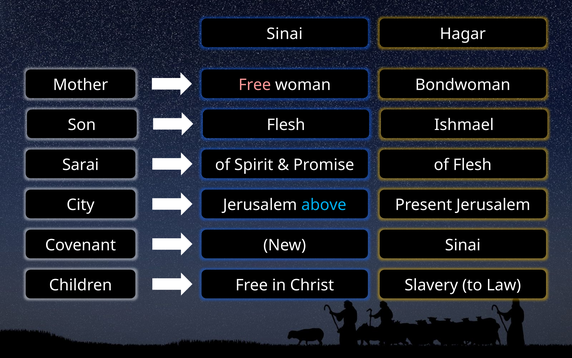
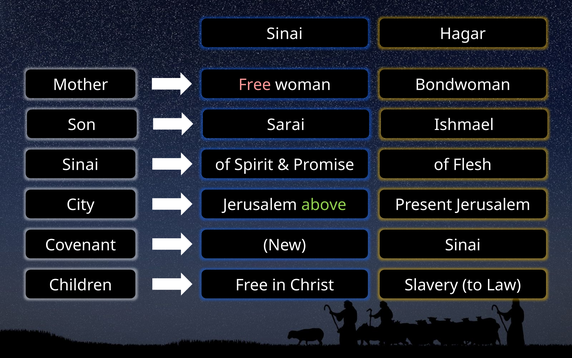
Son Flesh: Flesh -> Sarai
Sarai at (81, 165): Sarai -> Sinai
above colour: light blue -> light green
